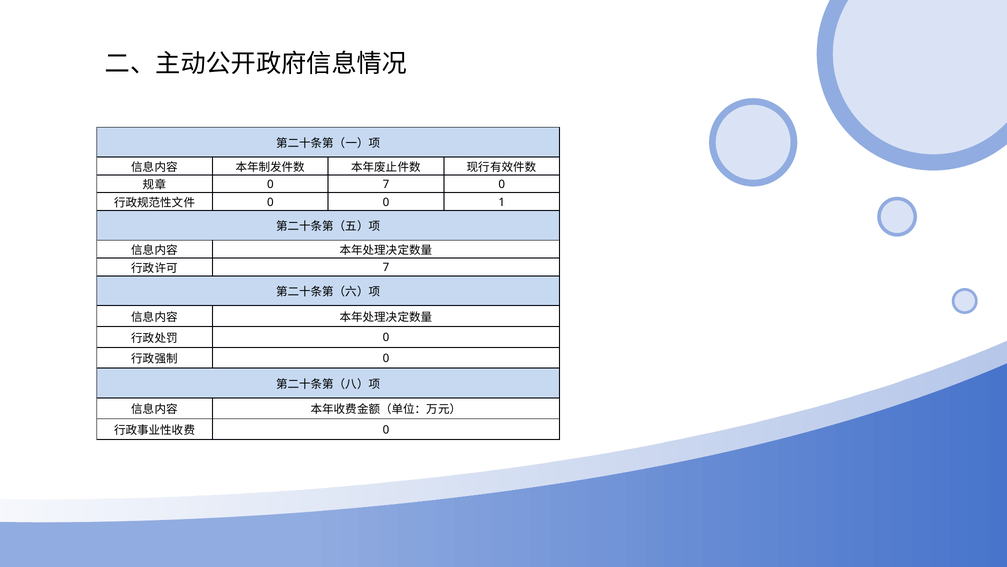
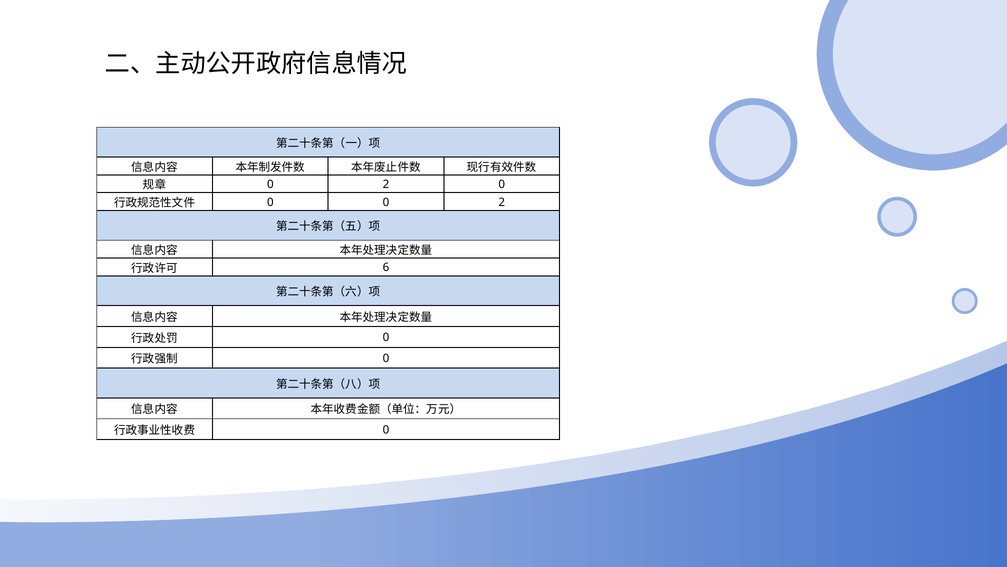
7 at (386, 184): 7 -> 2
0 0 1: 1 -> 2
7 at (386, 267): 7 -> 6
